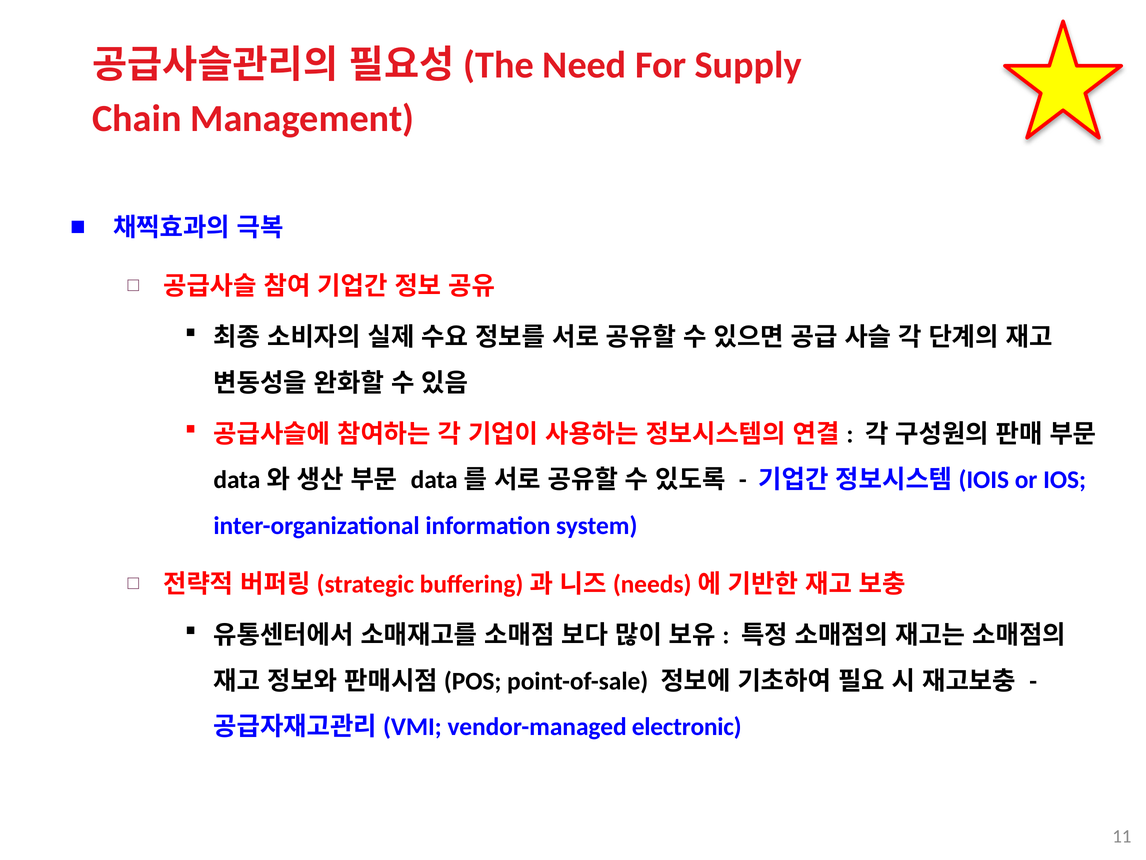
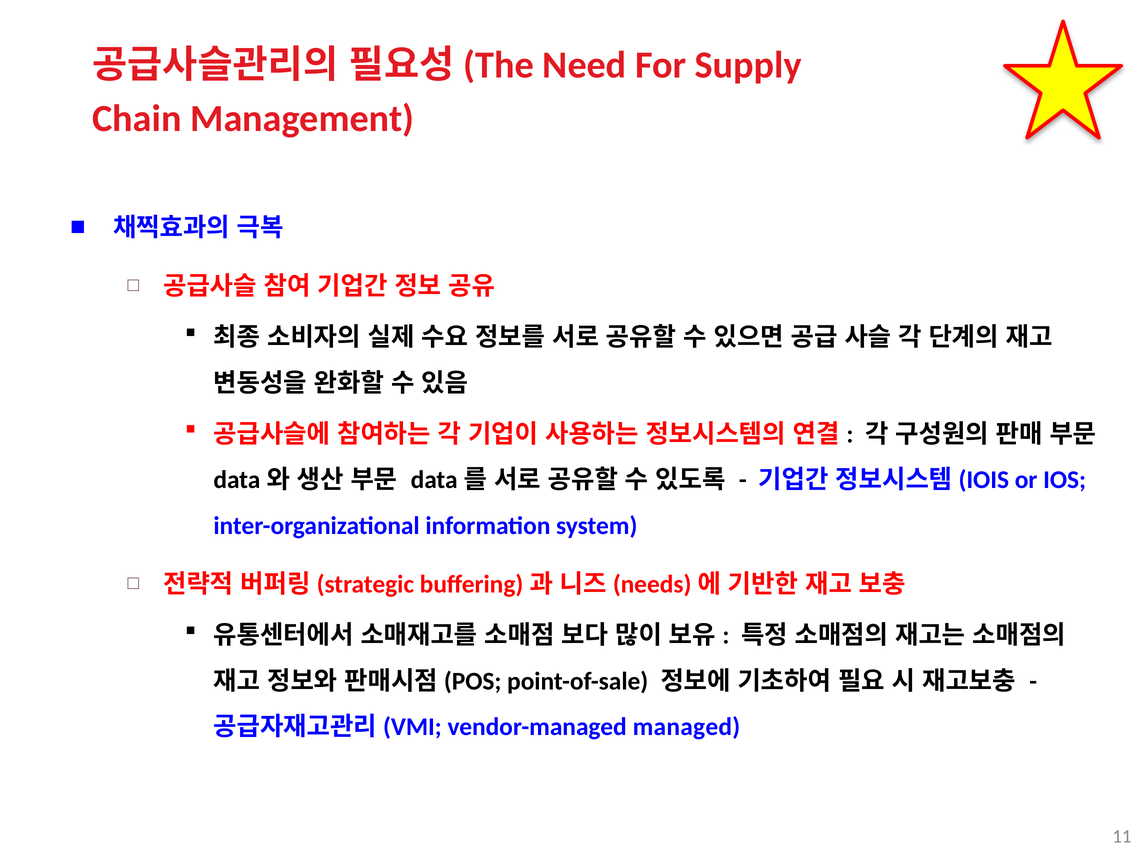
electronic: electronic -> managed
